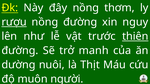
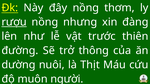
nồng đường: đường -> nhưng
nguy: nguy -> đàng
thiên underline: present -> none
manh: manh -> thông
